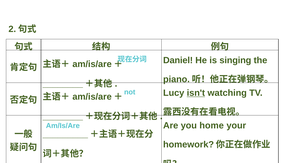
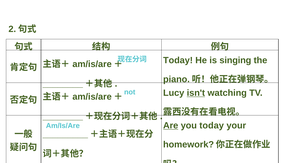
Daniel at (178, 60): Daniel -> Today
Are underline: none -> present
you home: home -> today
